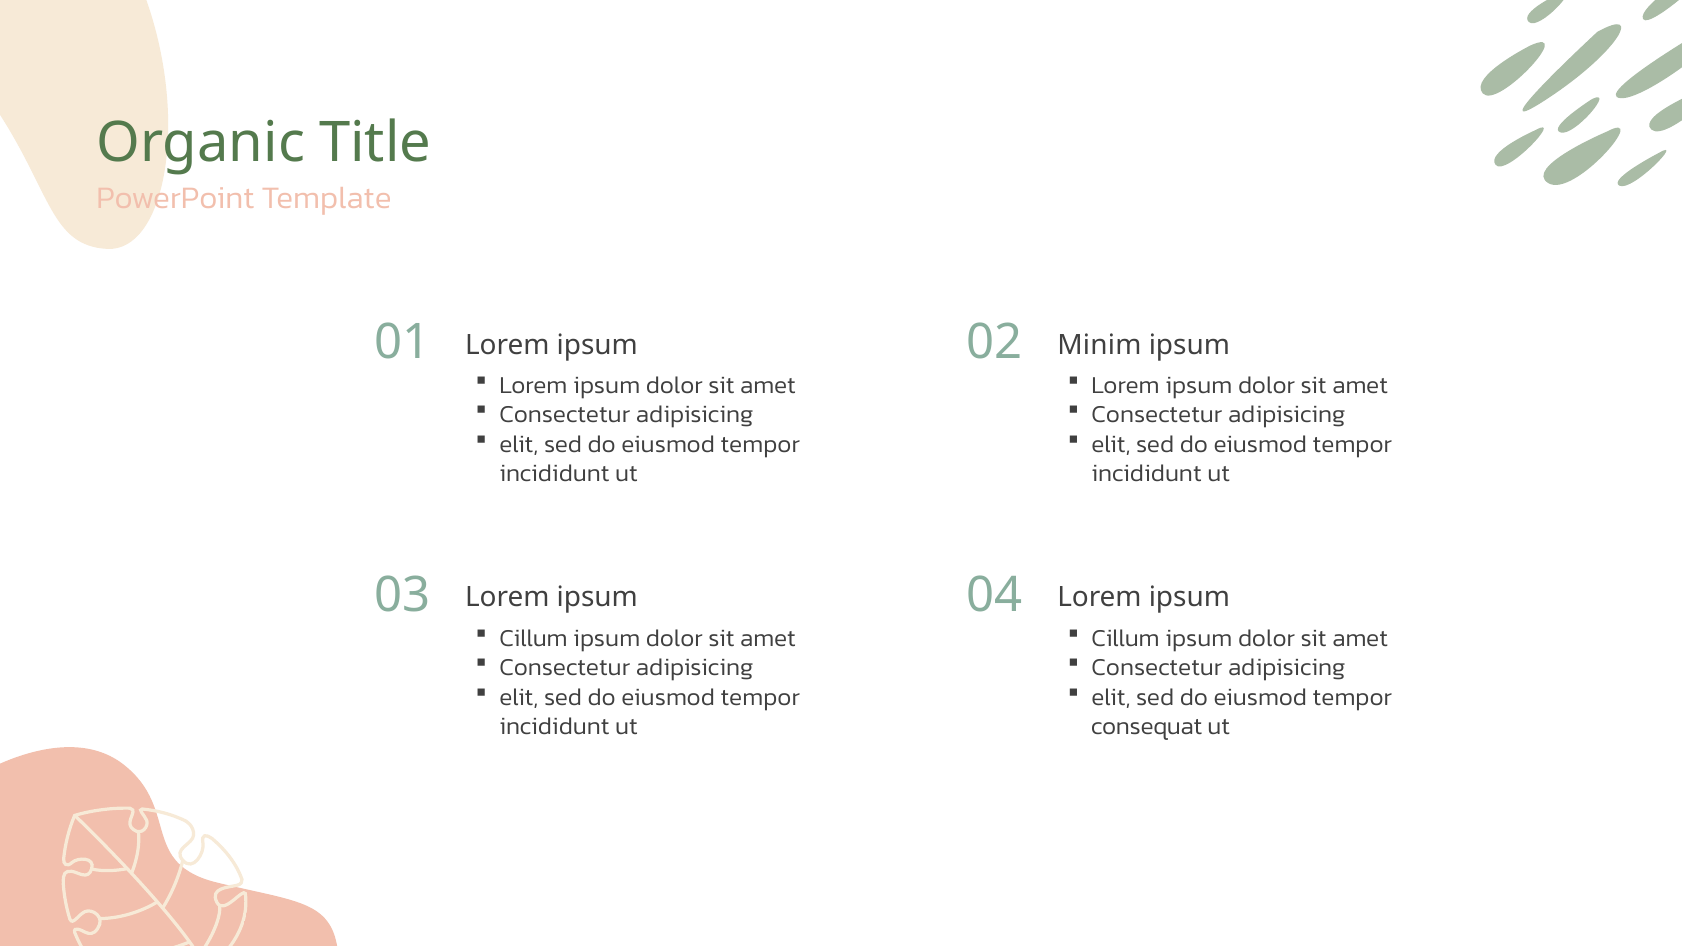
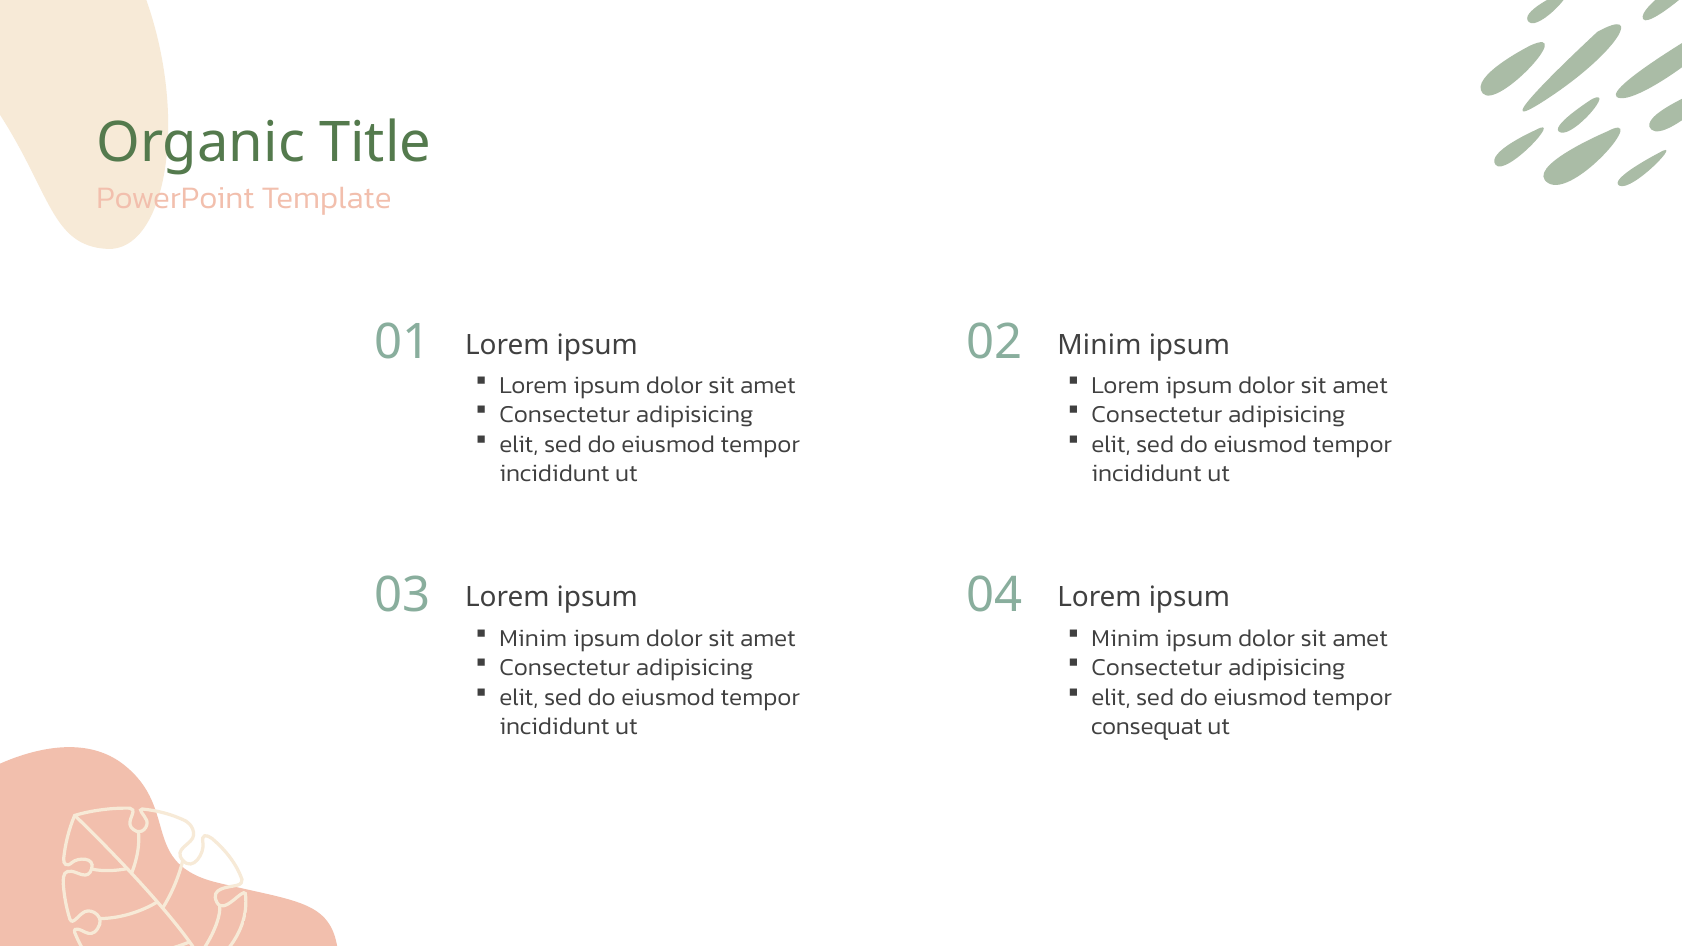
Cillum at (533, 638): Cillum -> Minim
Cillum at (1126, 638): Cillum -> Minim
